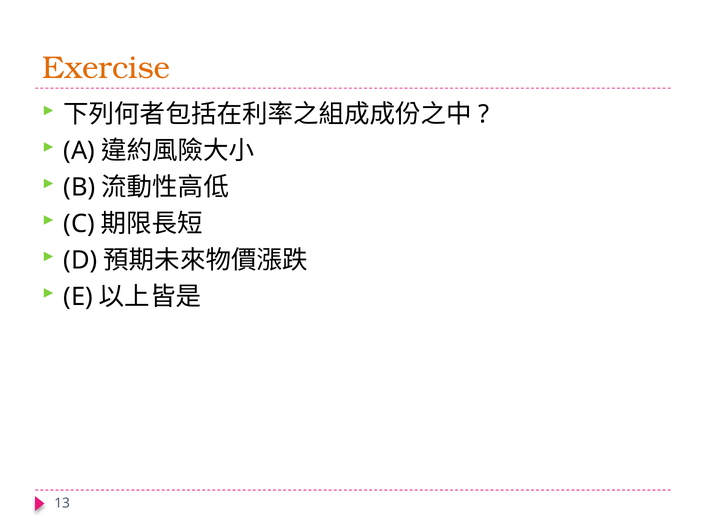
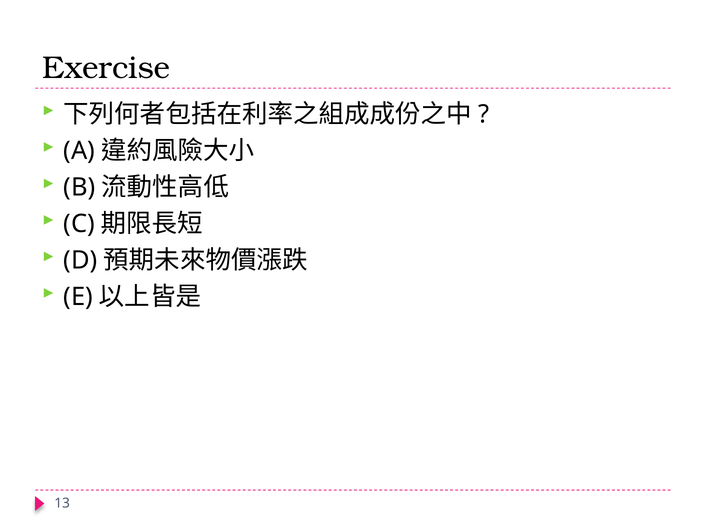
Exercise colour: orange -> black
